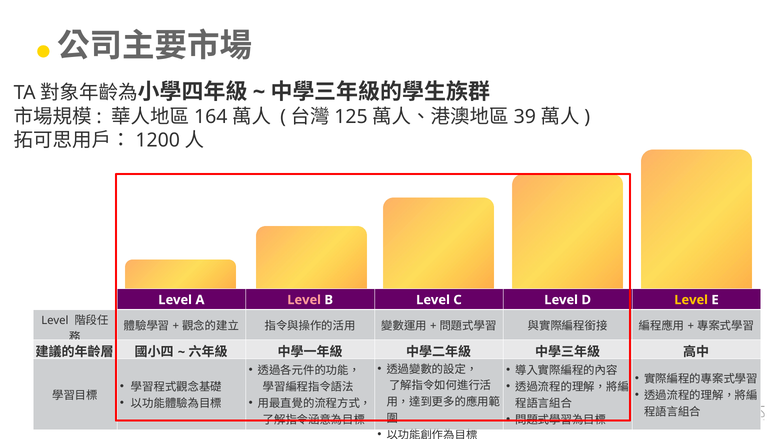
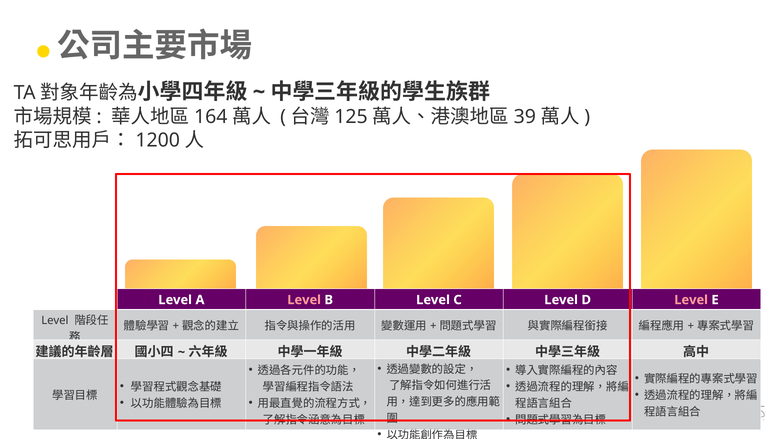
Level at (691, 300) colour: yellow -> pink
